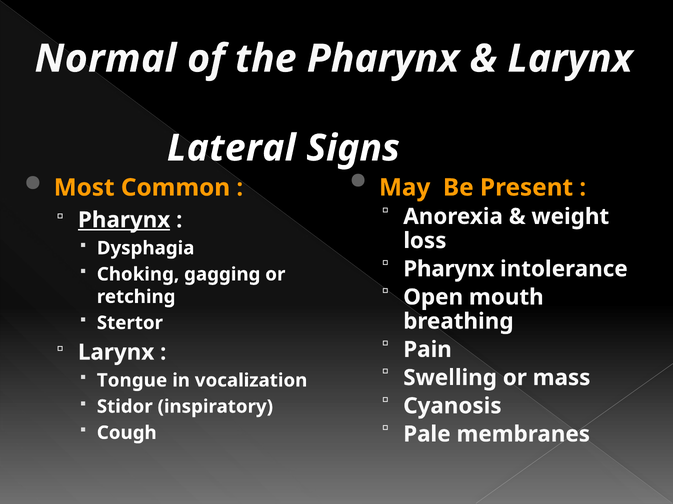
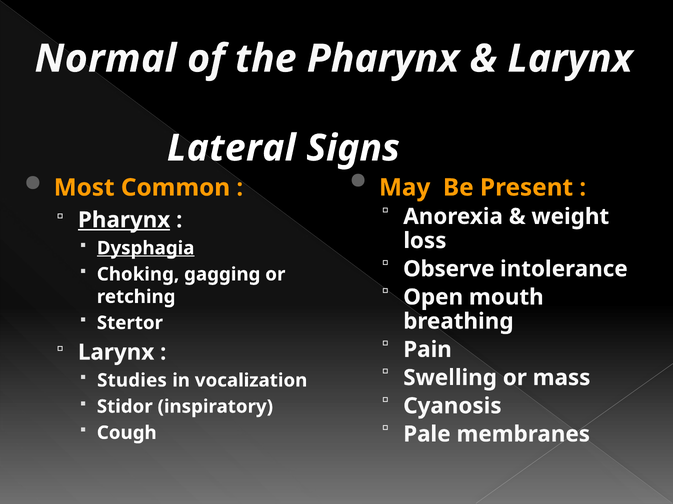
Dysphagia underline: none -> present
Pharynx at (449, 269): Pharynx -> Observe
Tongue: Tongue -> Studies
